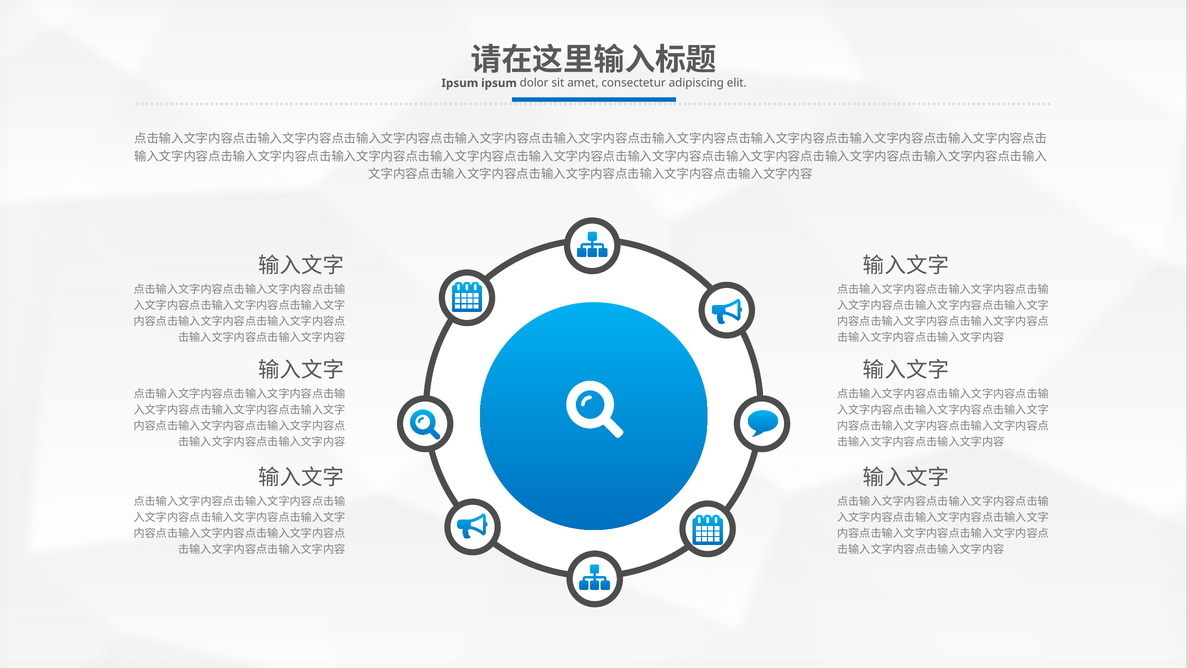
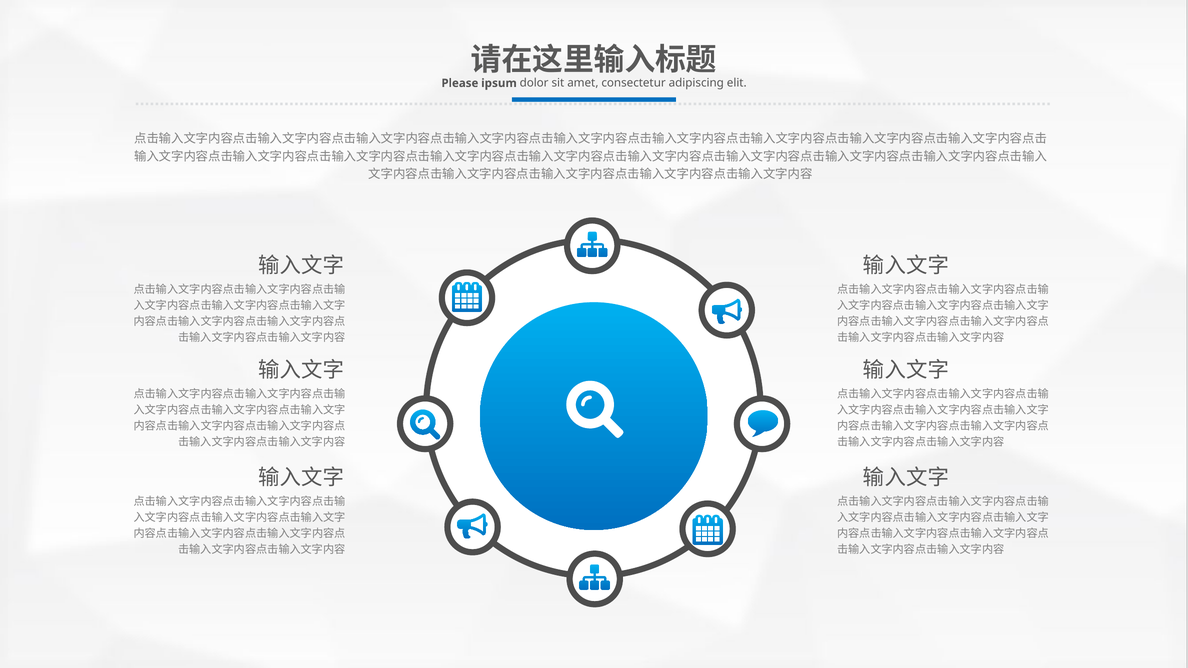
Ipsum at (460, 83): Ipsum -> Please
